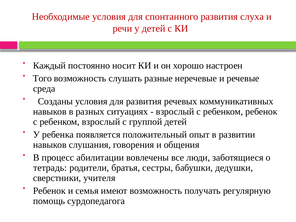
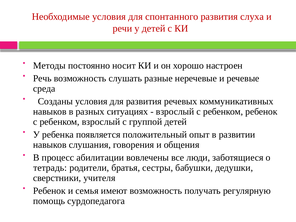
Каждый: Каждый -> Методы
Того: Того -> Речь
